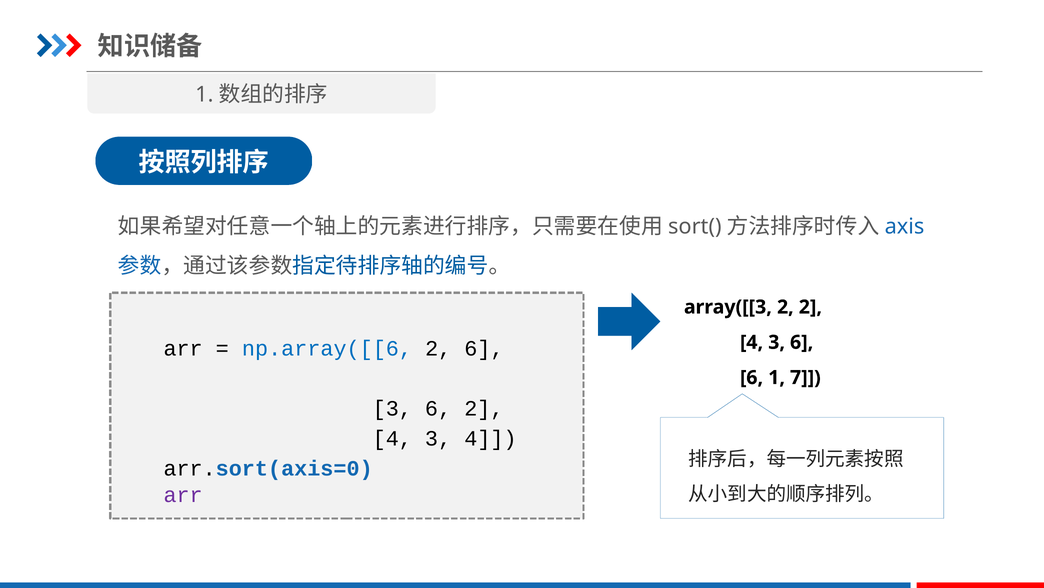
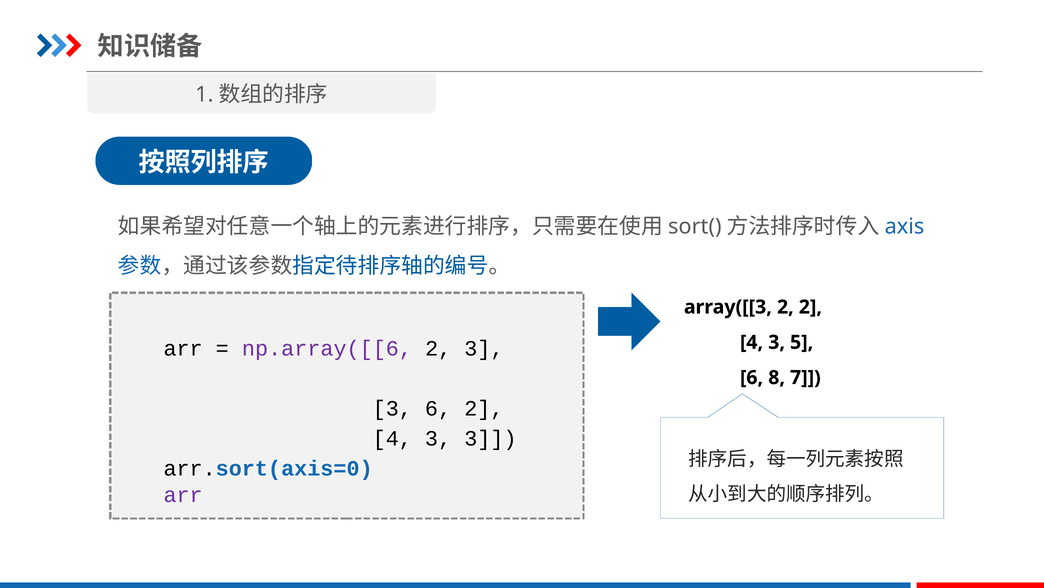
4 3 6: 6 -> 5
np.array([[6 colour: blue -> purple
2 6: 6 -> 3
6 1: 1 -> 8
4 3 4: 4 -> 3
